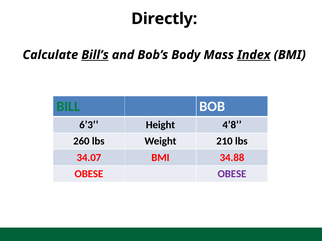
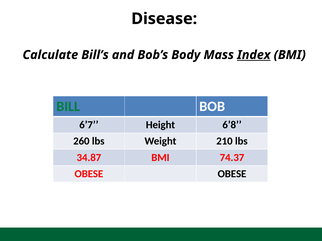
Directly: Directly -> Disease
Bill’s underline: present -> none
6’3: 6’3 -> 6’7
4’8: 4’8 -> 6’8
34.07: 34.07 -> 34.87
34.88: 34.88 -> 74.37
OBESE at (232, 174) colour: purple -> black
